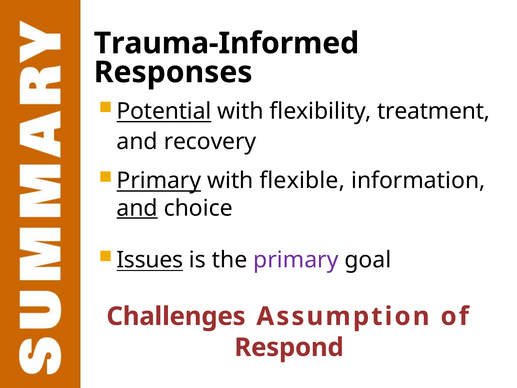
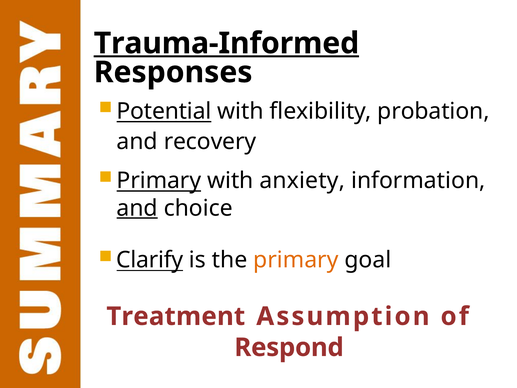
Trauma-Informed underline: none -> present
treatment: treatment -> probation
flexible: flexible -> anxiety
Issues: Issues -> Clarify
primary at (296, 260) colour: purple -> orange
Challenges: Challenges -> Treatment
